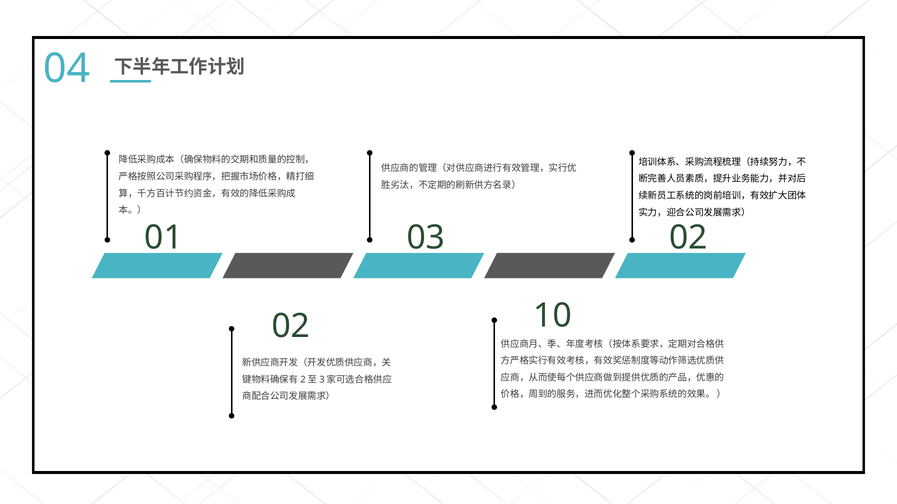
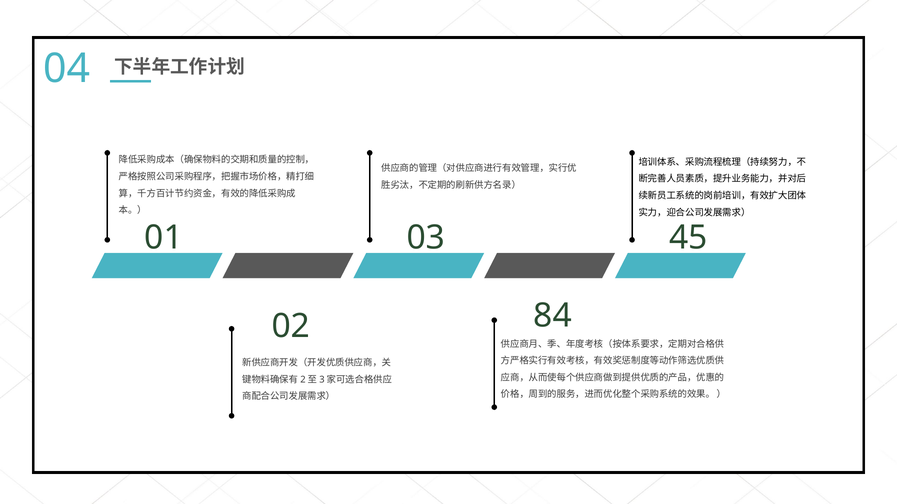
03 02: 02 -> 45
10: 10 -> 84
